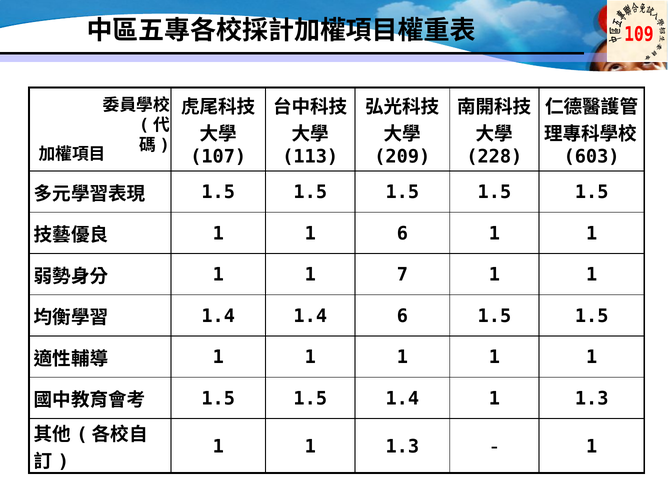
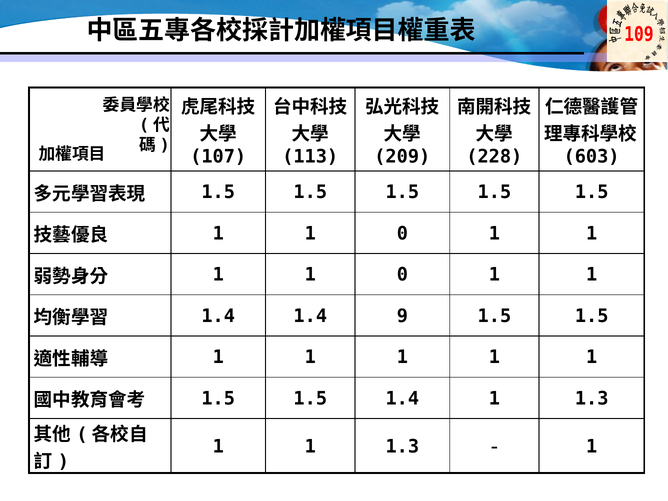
6 at (402, 234): 6 -> 0
7 at (402, 275): 7 -> 0
1.4 6: 6 -> 9
